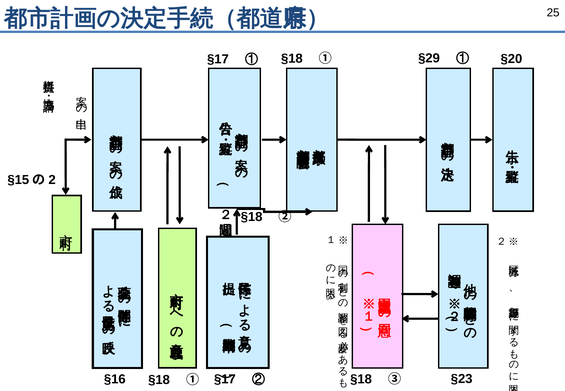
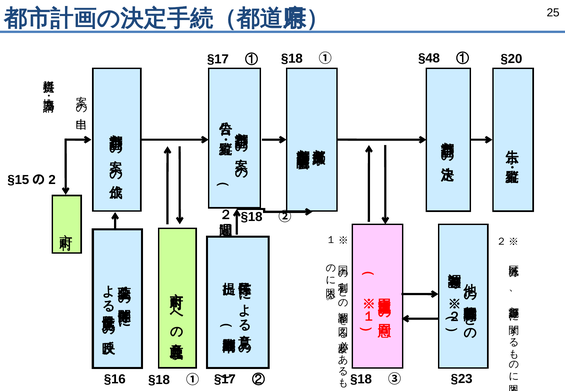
§29: §29 -> §48
